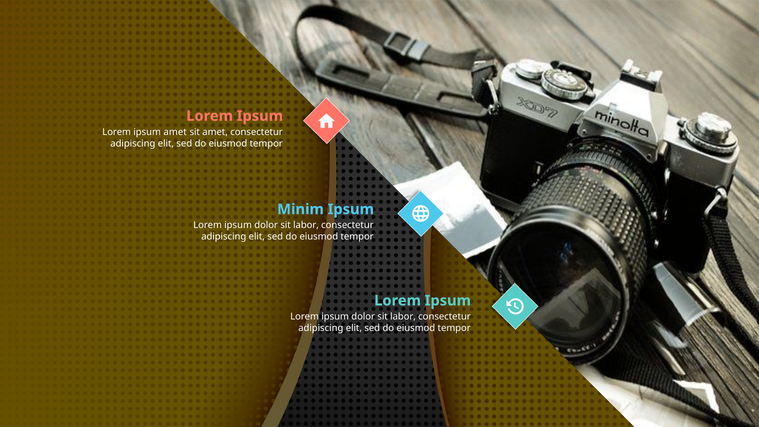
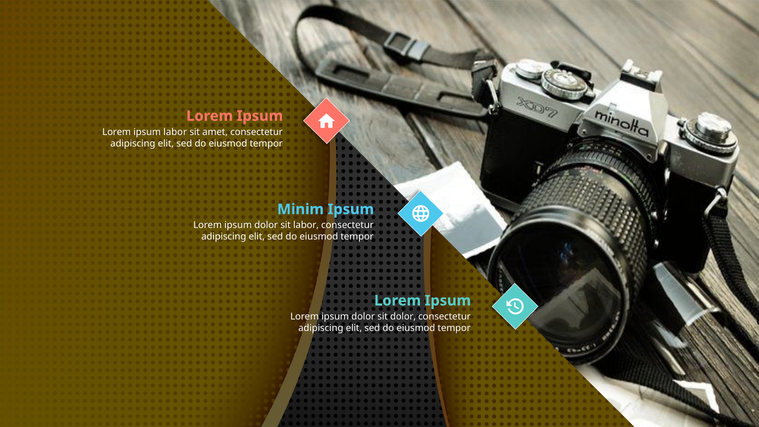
ipsum amet: amet -> labor
labor at (403, 317): labor -> dolor
